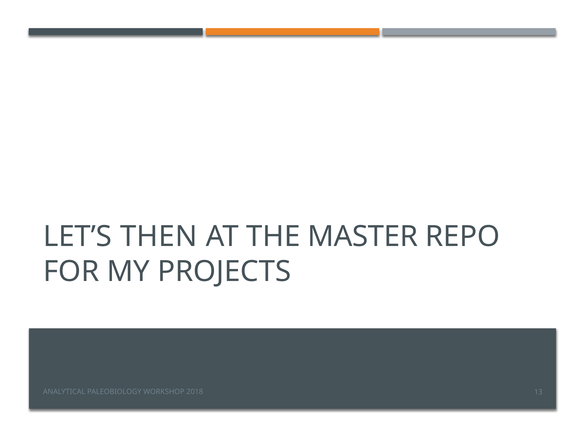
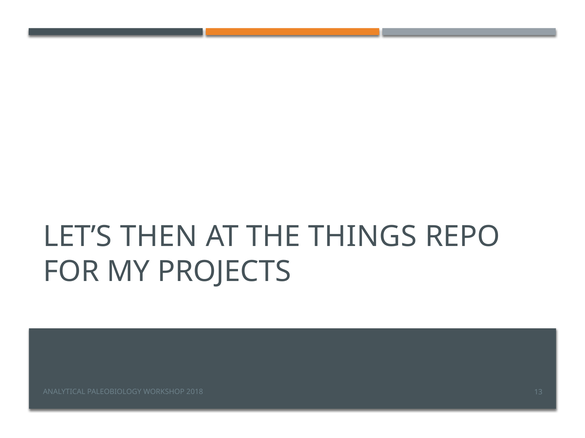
MASTER: MASTER -> THINGS
